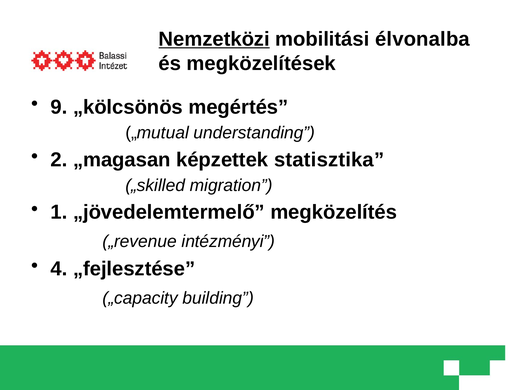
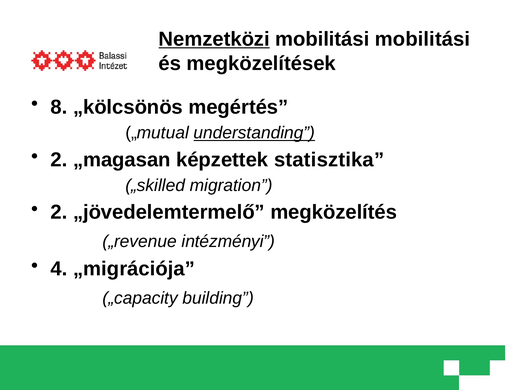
mobilitási élvonalba: élvonalba -> mobilitási
9: 9 -> 8
understanding underline: none -> present
1 at (59, 212): 1 -> 2
„fejlesztése: „fejlesztése -> „migrációja
